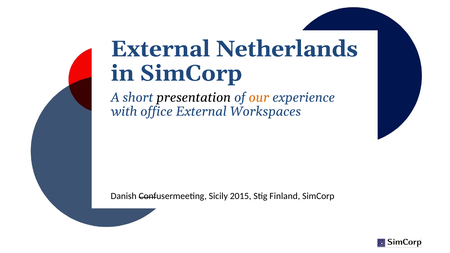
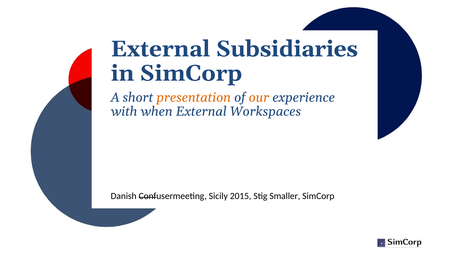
Netherlands: Netherlands -> Subsidiaries
presentation colour: black -> orange
office: office -> when
Finland: Finland -> Smaller
